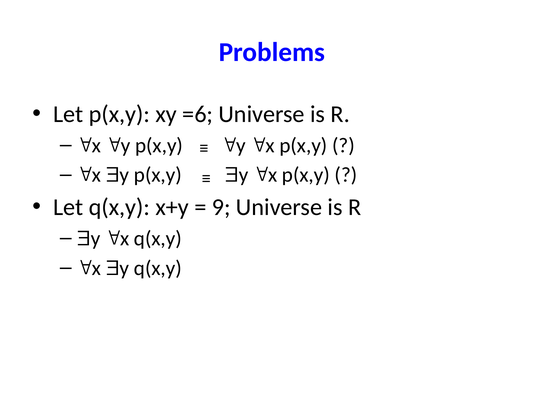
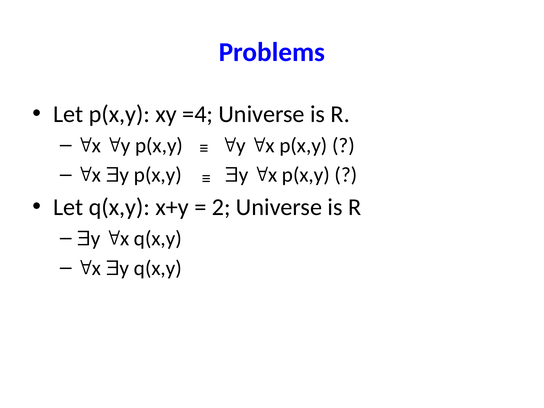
=6: =6 -> =4
9: 9 -> 2
